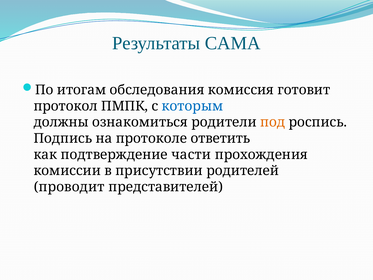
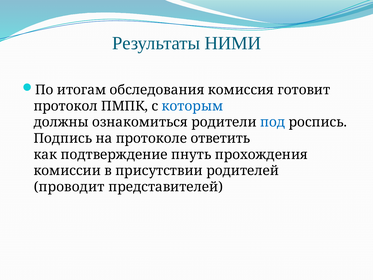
САМА: САМА -> НИМИ
под colour: orange -> blue
части: части -> пнуть
